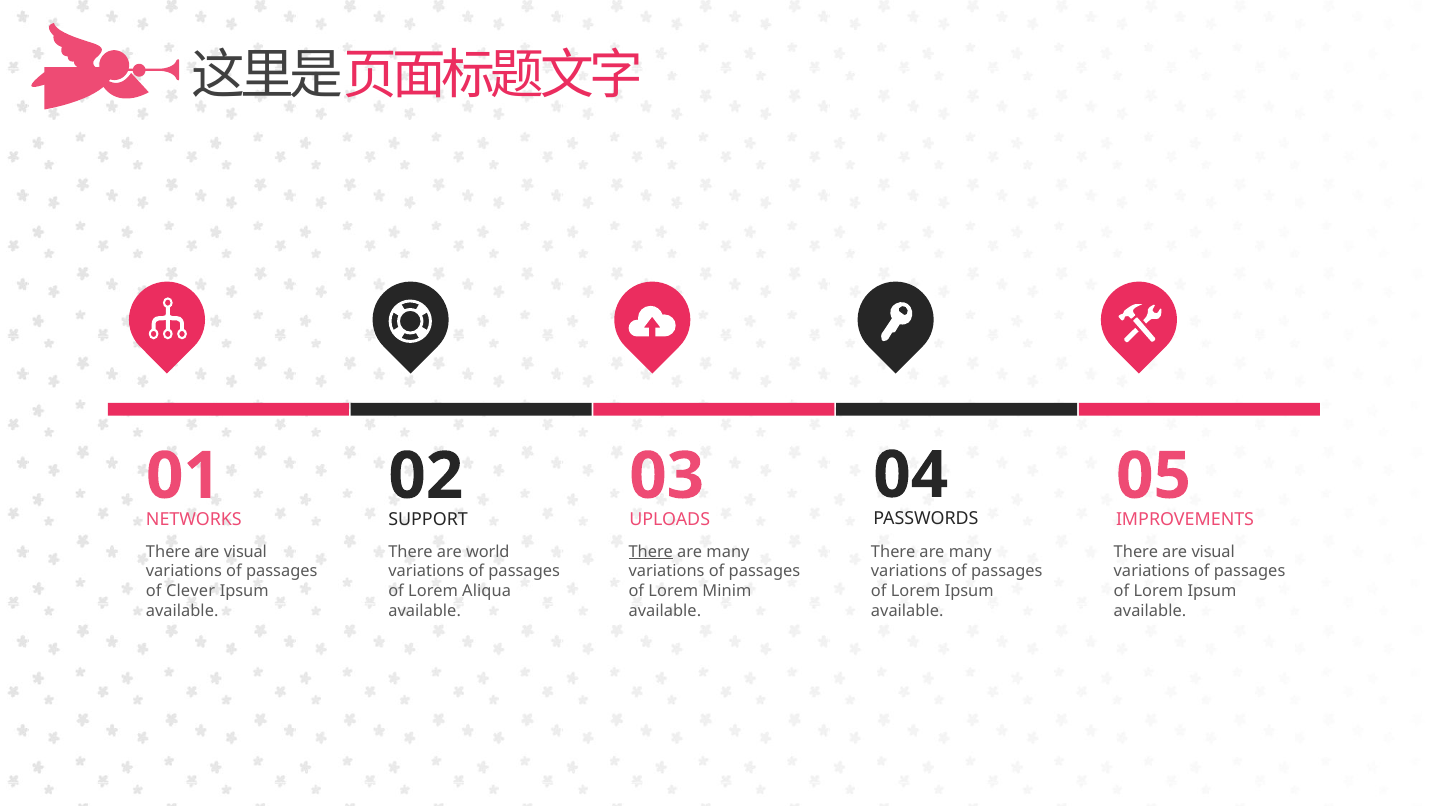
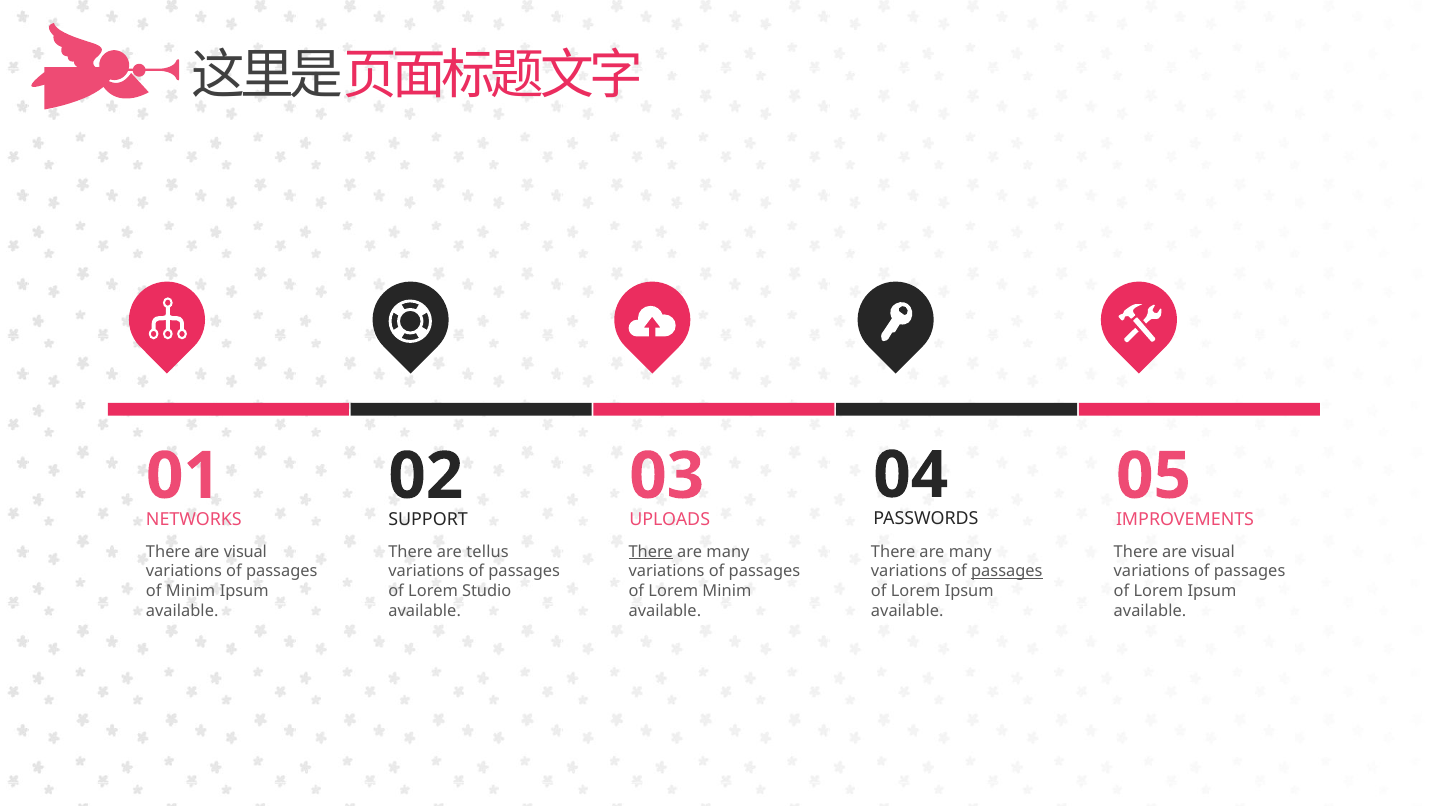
world: world -> tellus
passages at (1007, 571) underline: none -> present
of Clever: Clever -> Minim
Aliqua: Aliqua -> Studio
